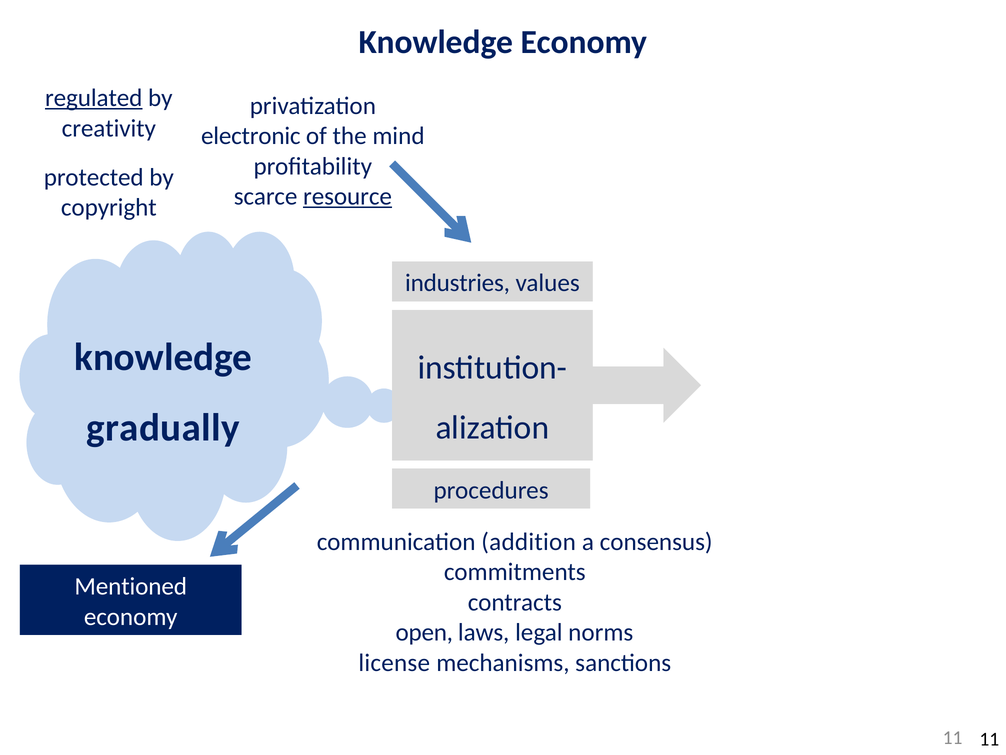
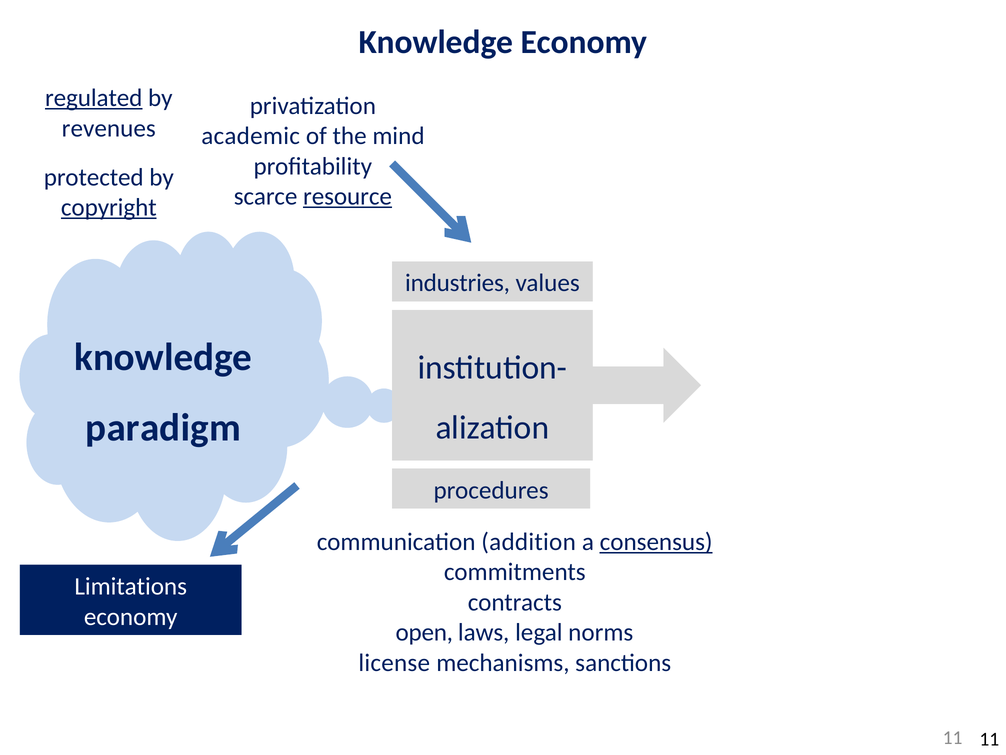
creativity: creativity -> revenues
electronic: electronic -> academic
copyright underline: none -> present
gradually: gradually -> paradigm
consensus underline: none -> present
Mentioned: Mentioned -> Limitations
